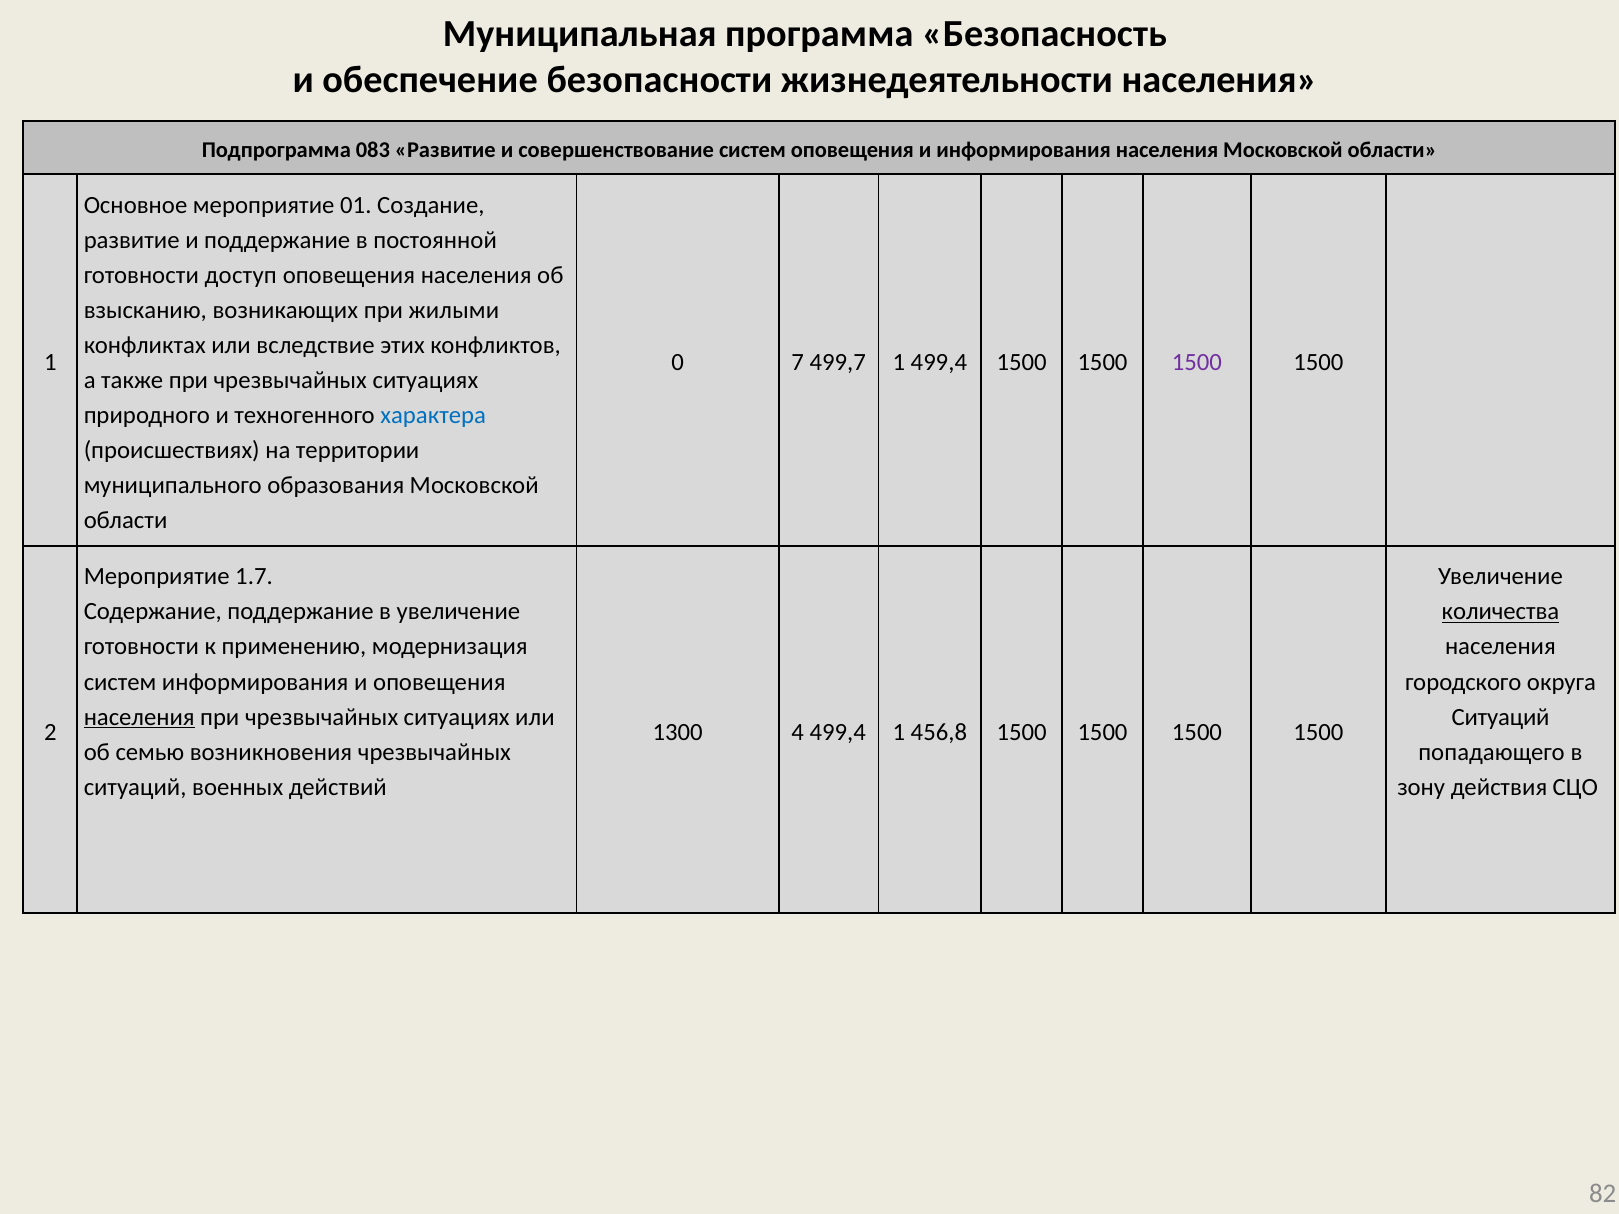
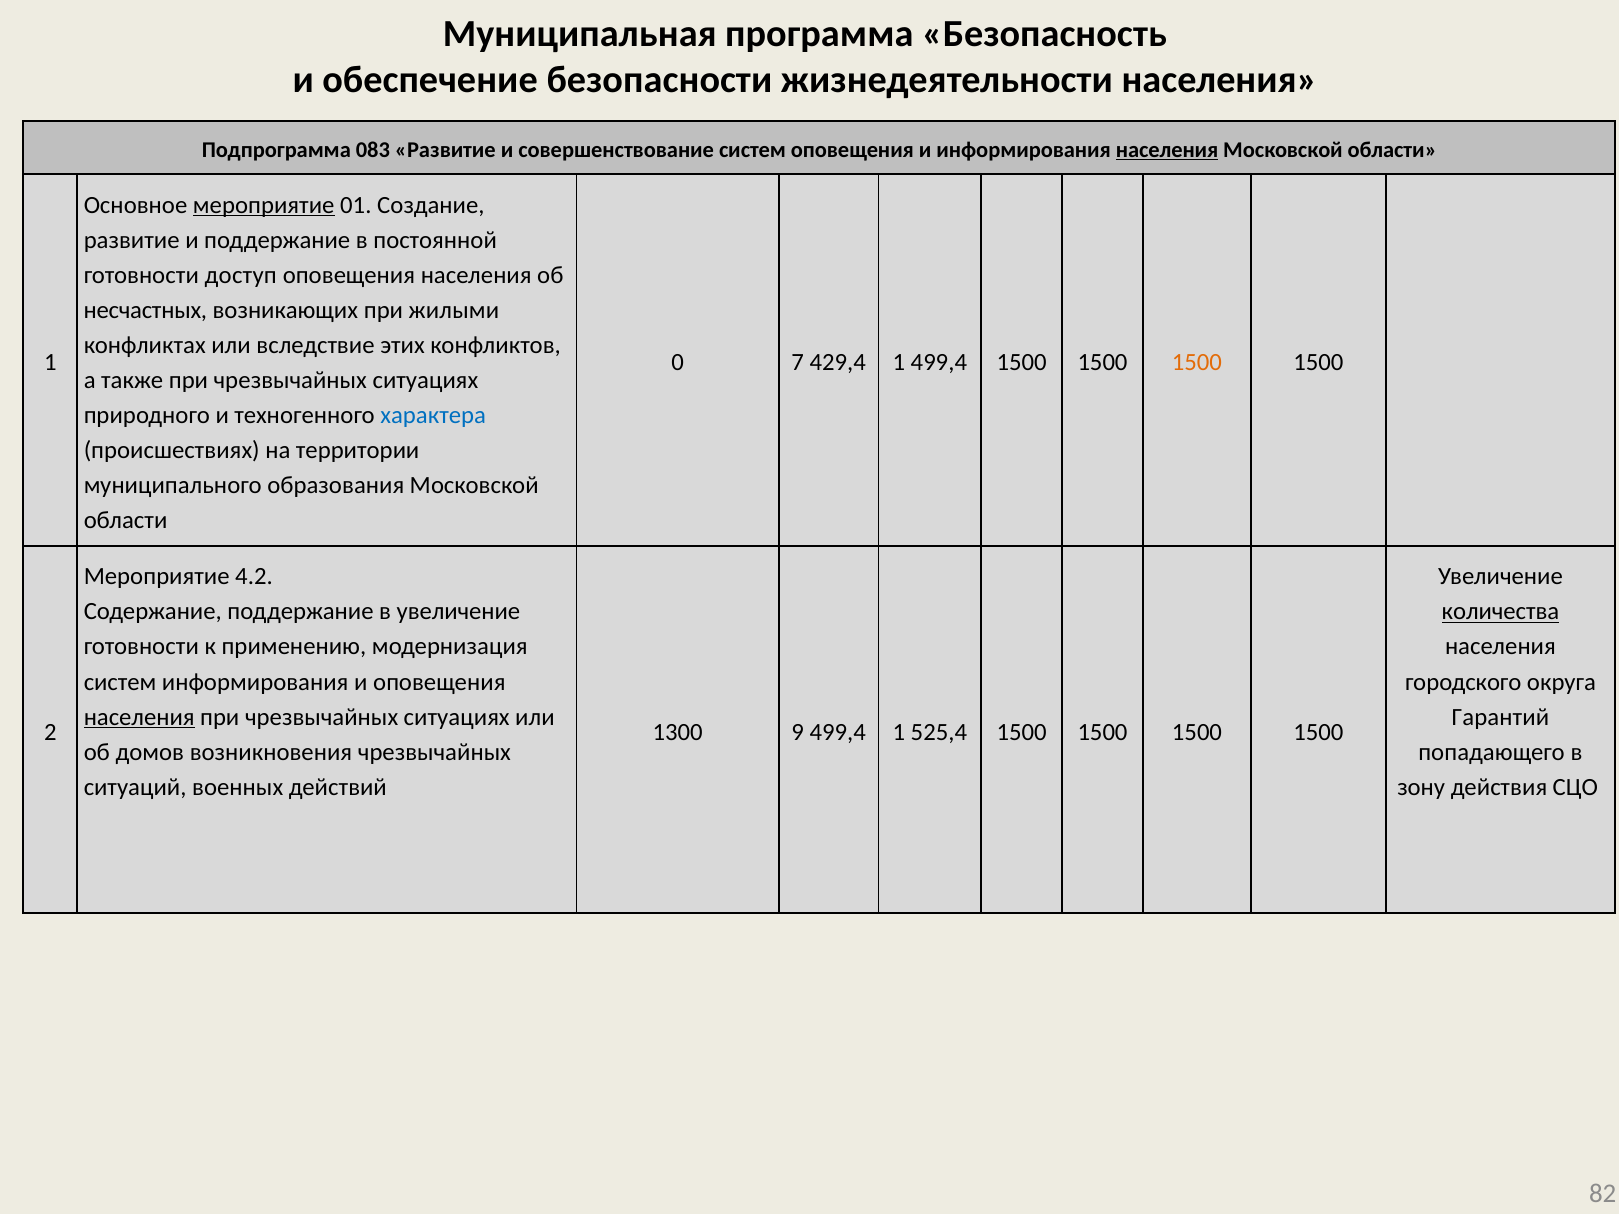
населения at (1167, 150) underline: none -> present
мероприятие at (264, 205) underline: none -> present
взысканию: взысканию -> несчастных
499,7: 499,7 -> 429,4
1500 at (1197, 363) colour: purple -> orange
1.7: 1.7 -> 4.2
Ситуаций at (1501, 717): Ситуаций -> Гарантий
4: 4 -> 9
456,8: 456,8 -> 525,4
семью: семью -> домов
